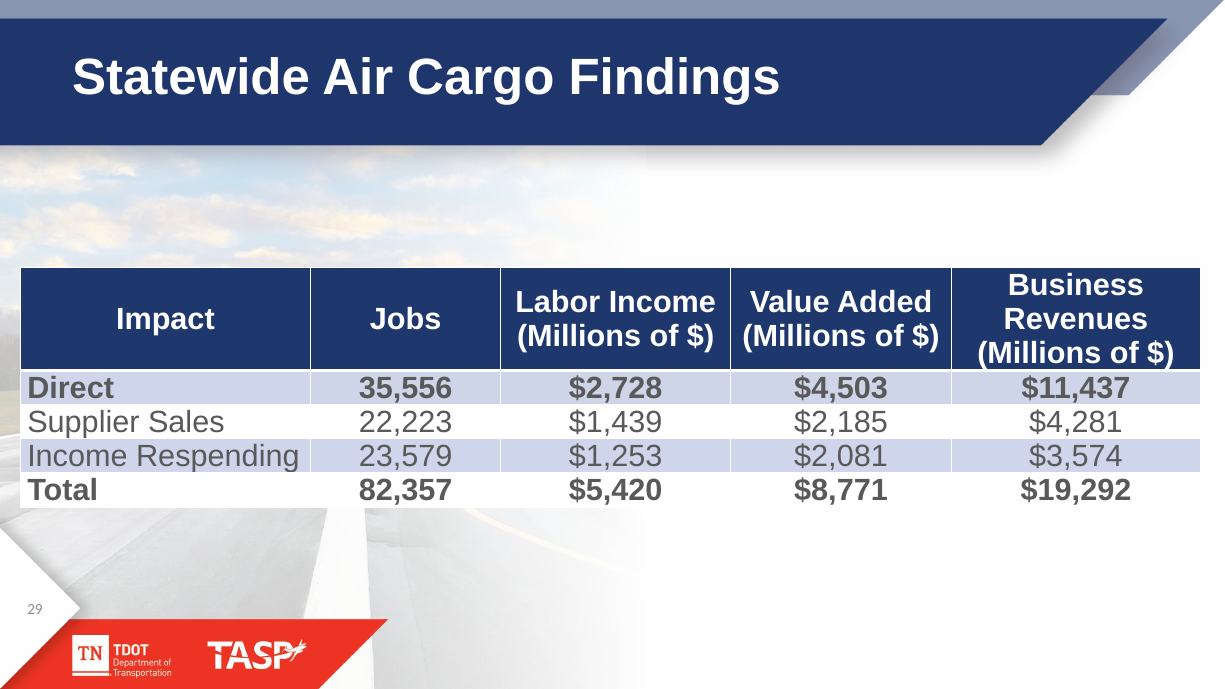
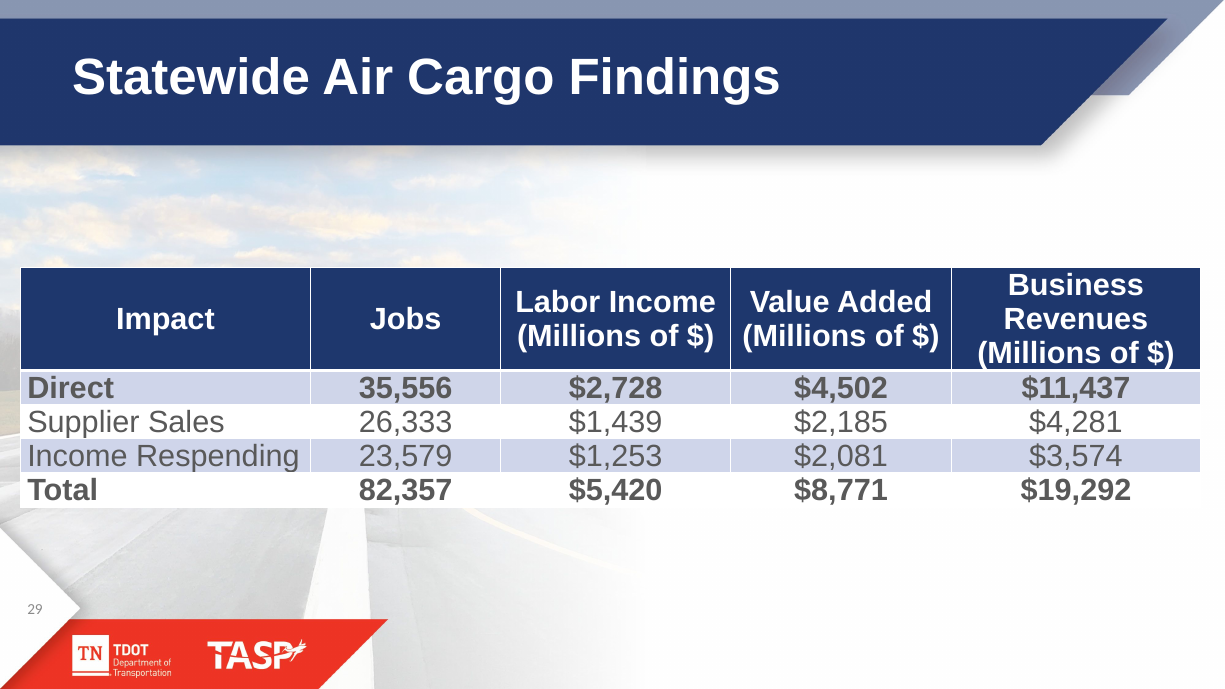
$4,503: $4,503 -> $4,502
22,223: 22,223 -> 26,333
